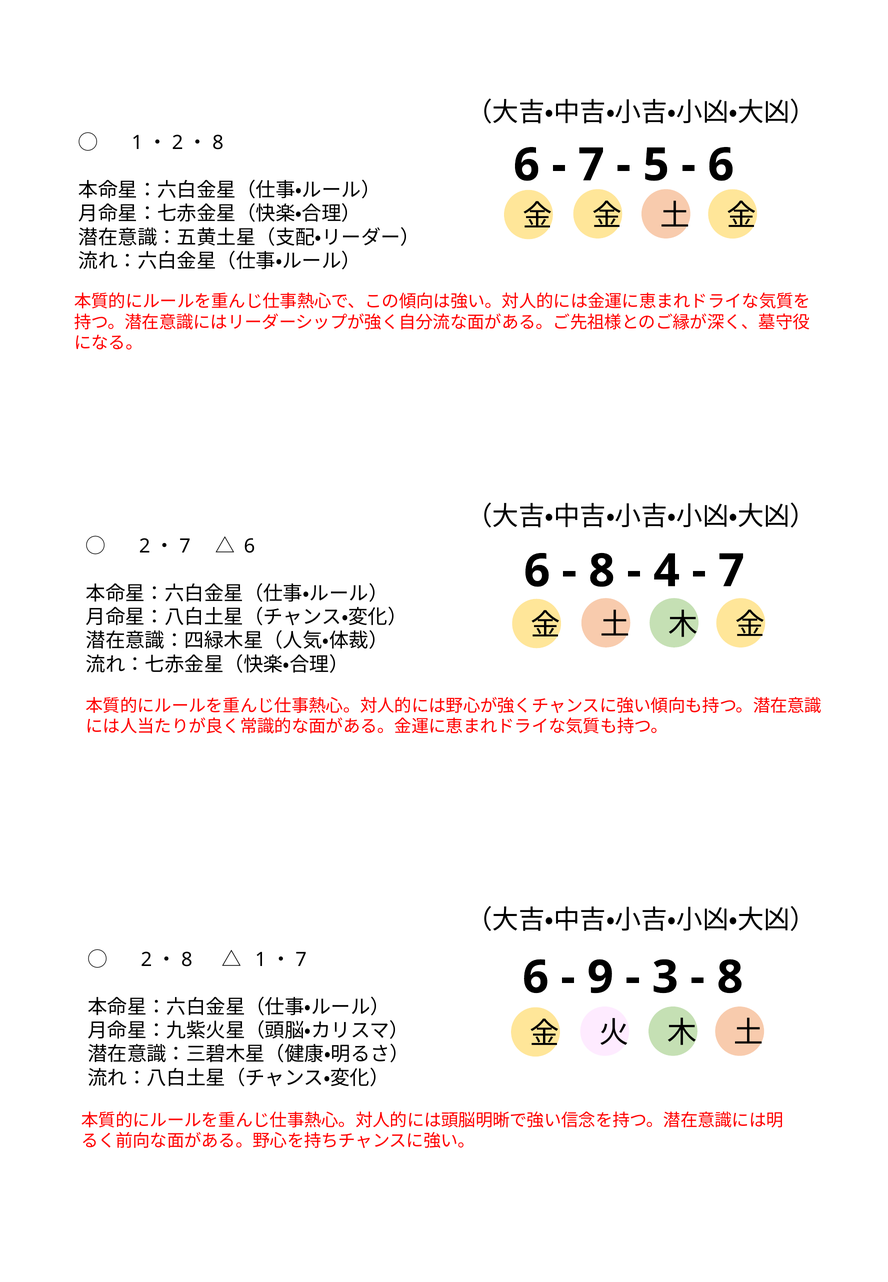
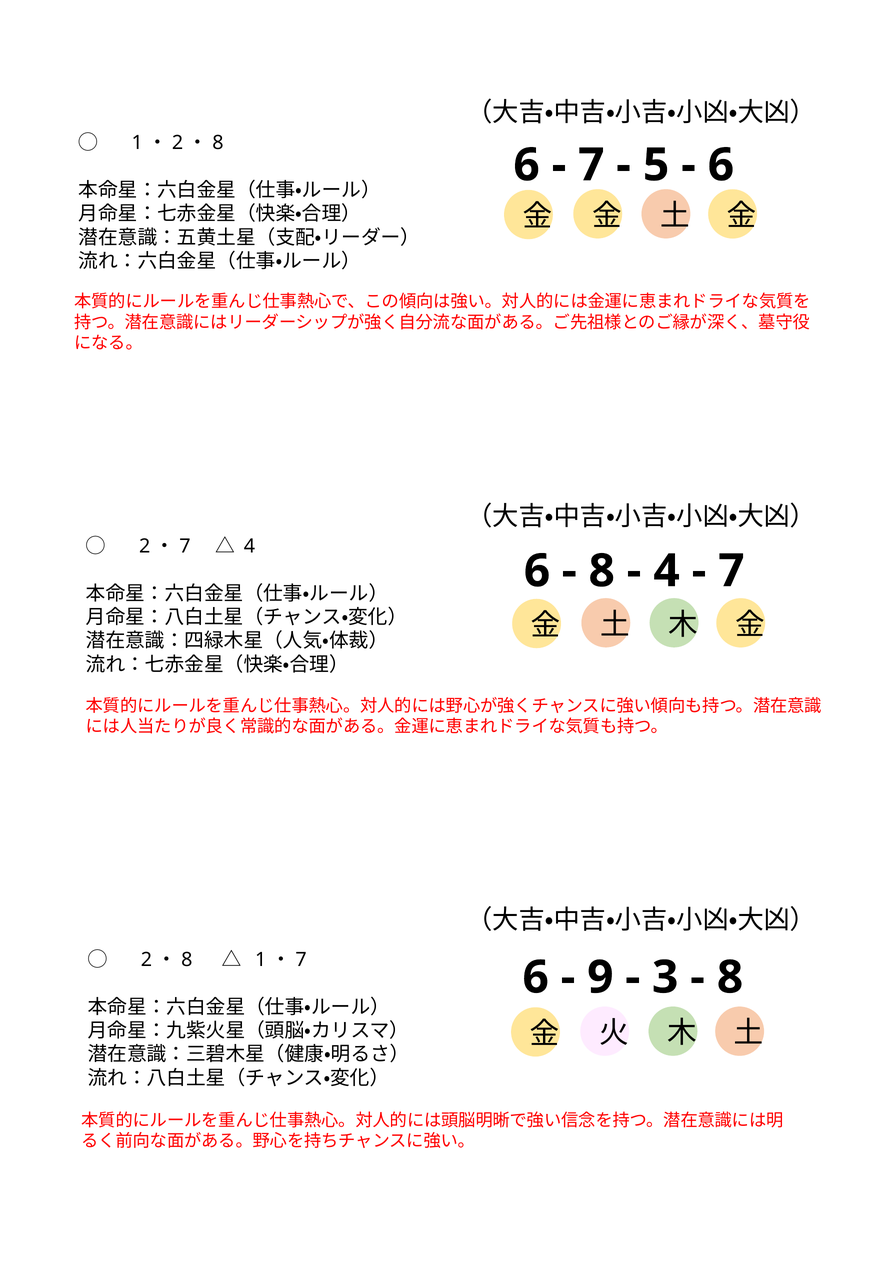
6 at (249, 547): 6 -> 4
